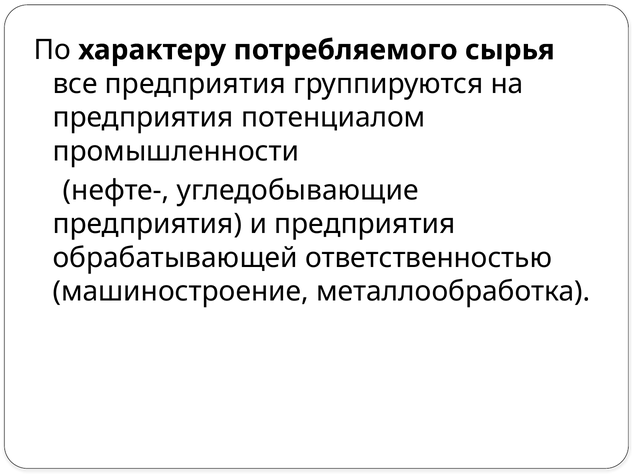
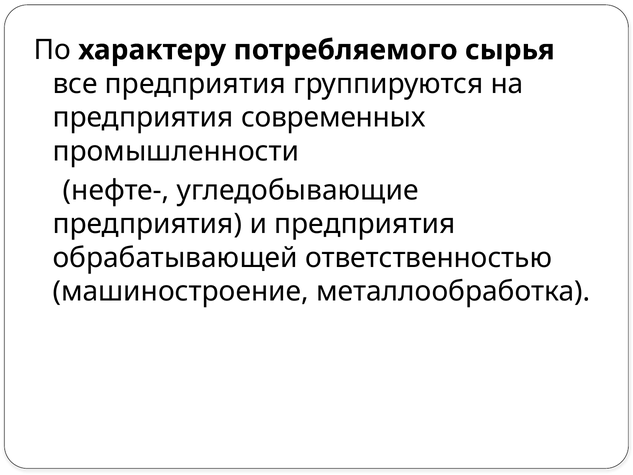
потенциалом: потенциалом -> современных
